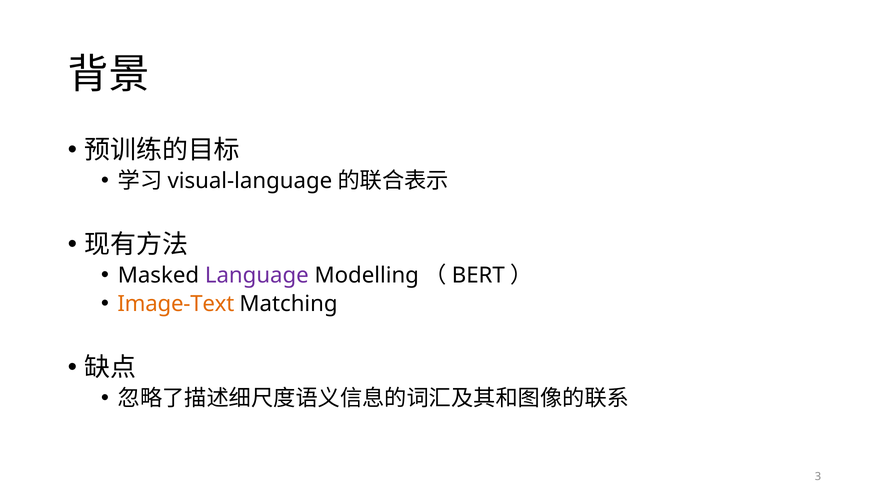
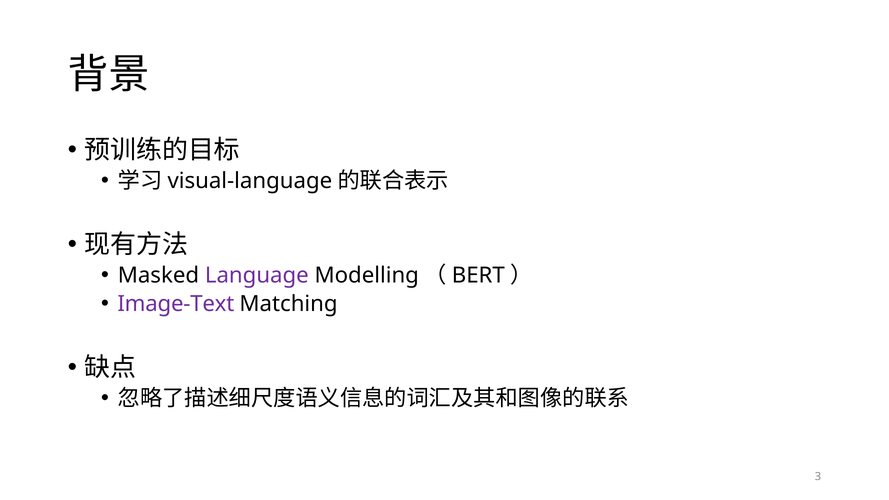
Image-Text colour: orange -> purple
